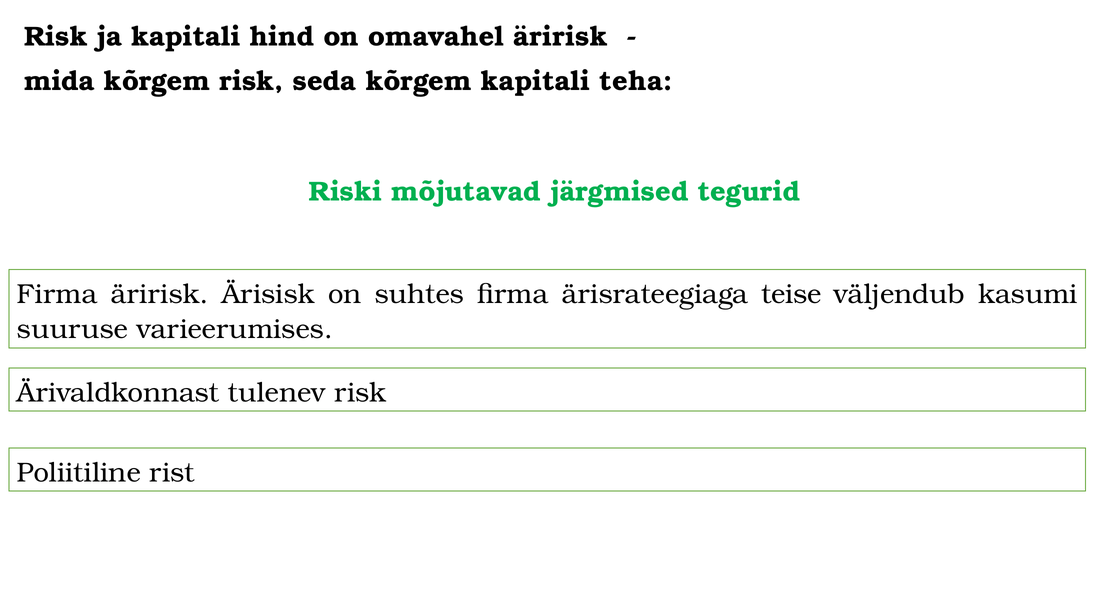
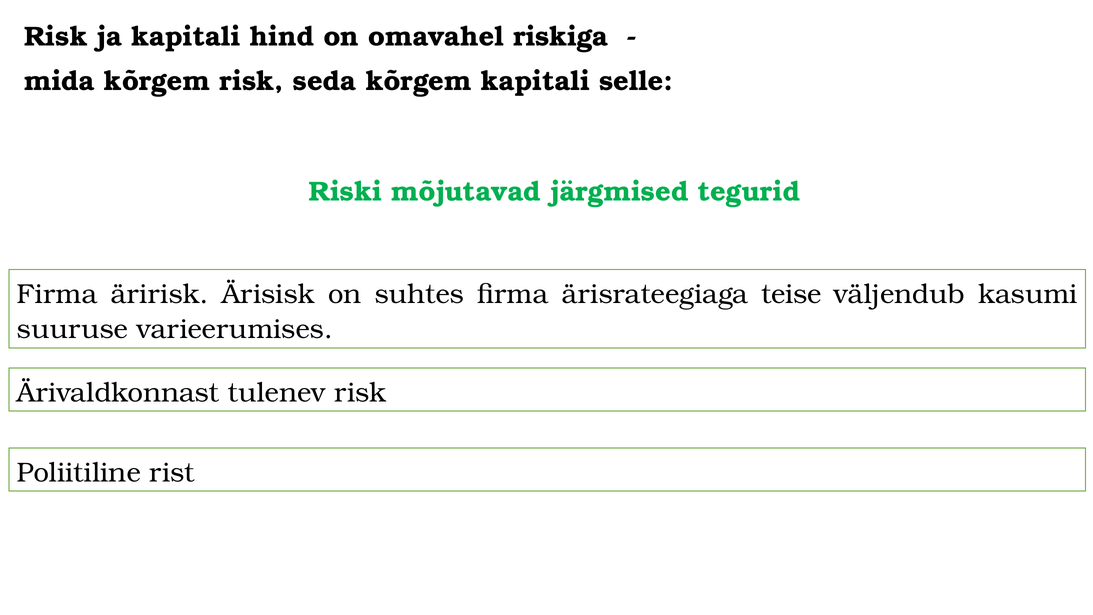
omavahel äririsk: äririsk -> riskiga
teha: teha -> selle
